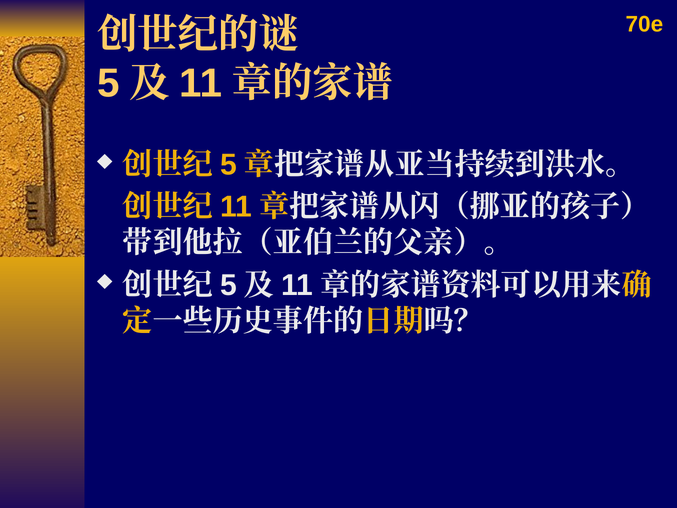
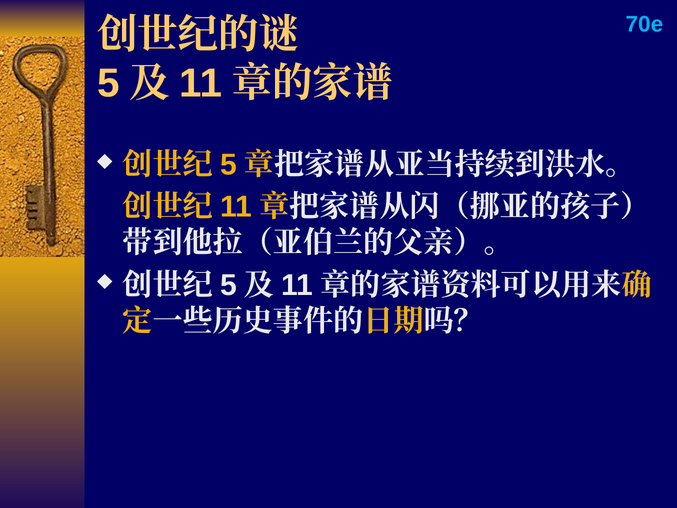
70e colour: yellow -> light blue
